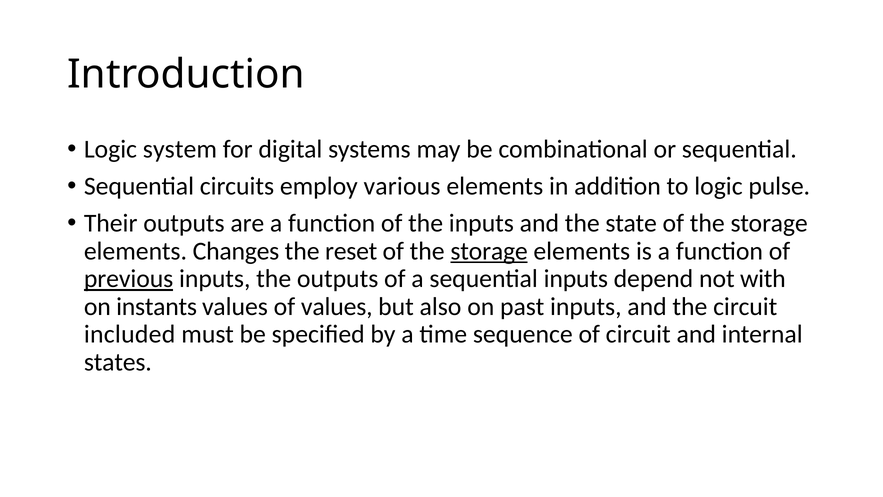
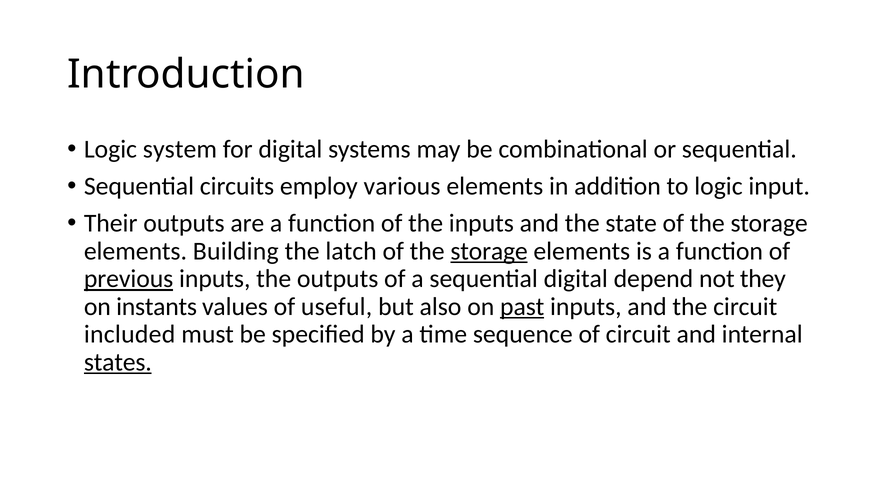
pulse: pulse -> input
Changes: Changes -> Building
reset: reset -> latch
sequential inputs: inputs -> digital
with: with -> they
of values: values -> useful
past underline: none -> present
states underline: none -> present
